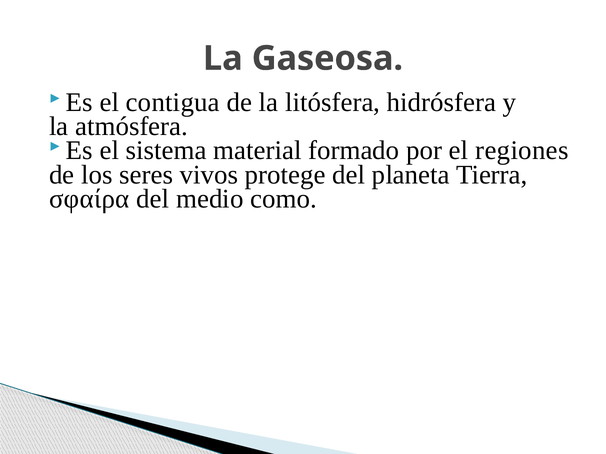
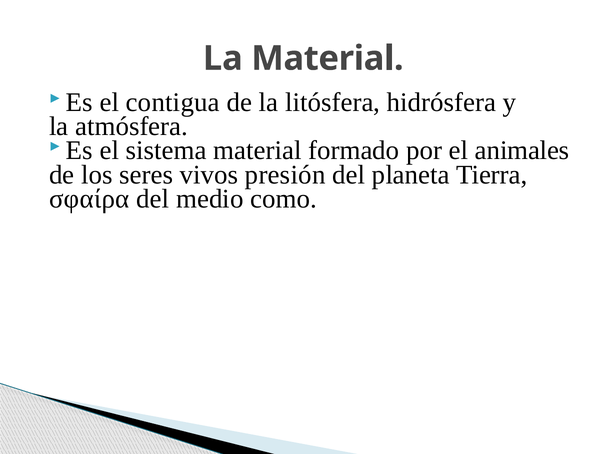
La Gaseosa: Gaseosa -> Material
regiones: regiones -> animales
protege: protege -> presión
